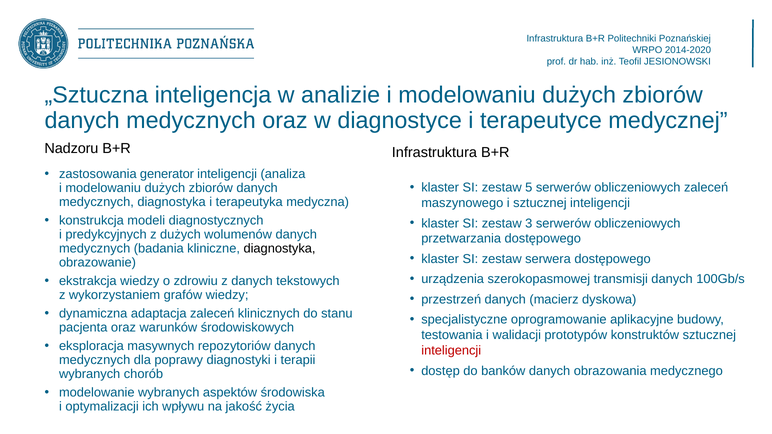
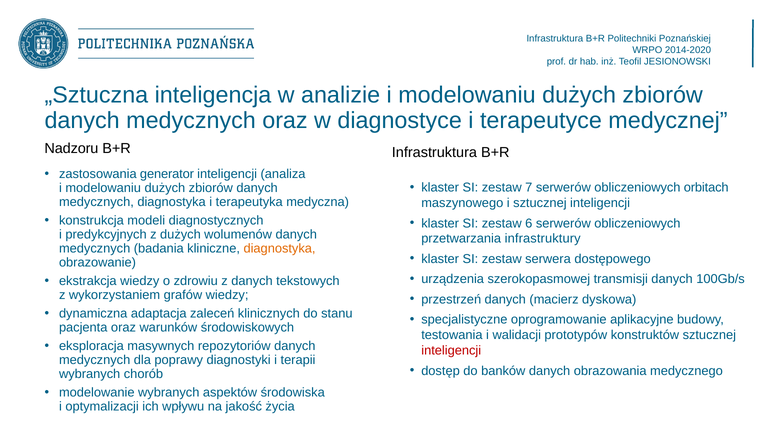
5: 5 -> 7
obliczeniowych zaleceń: zaleceń -> orbitach
3: 3 -> 6
przetwarzania dostępowego: dostępowego -> infrastruktury
diagnostyka at (280, 249) colour: black -> orange
